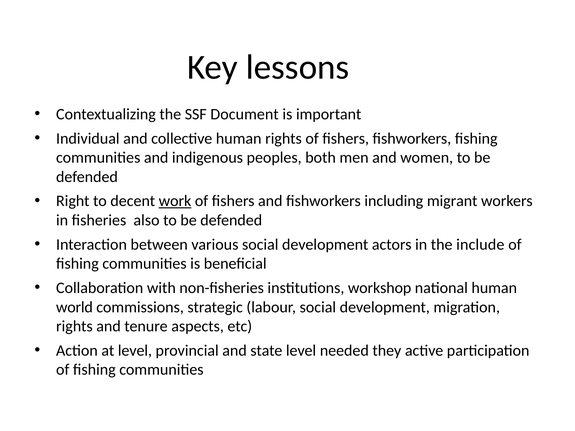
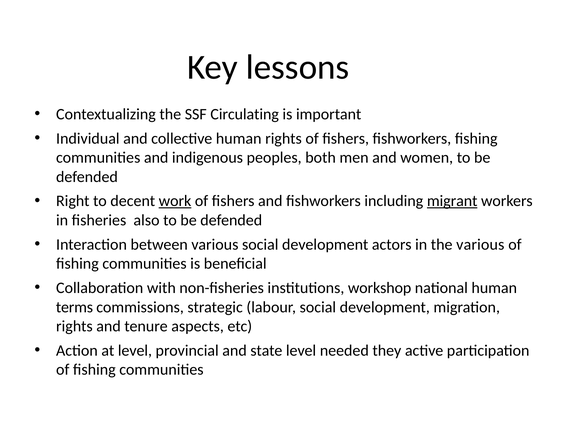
Document: Document -> Circulating
migrant underline: none -> present
the include: include -> various
world: world -> terms
